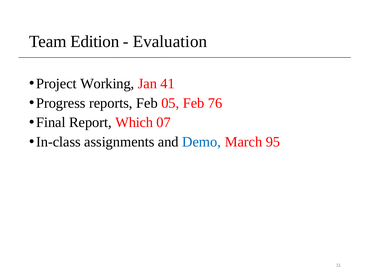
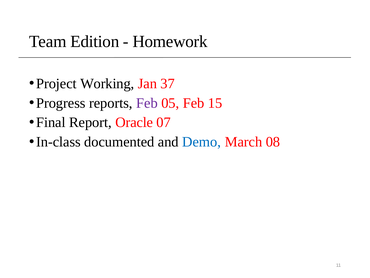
Evaluation: Evaluation -> Homework
41: 41 -> 37
Feb at (147, 103) colour: black -> purple
76: 76 -> 15
Which: Which -> Oracle
assignments: assignments -> documented
95: 95 -> 08
